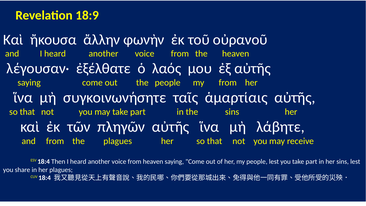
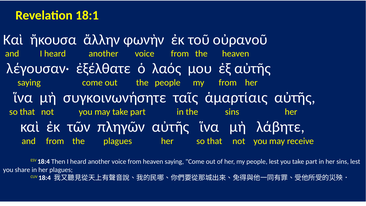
18:9: 18:9 -> 18:1
